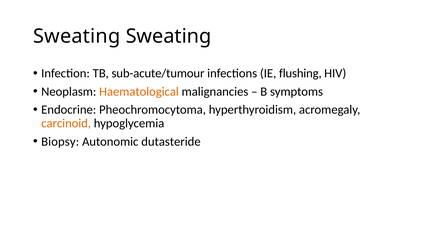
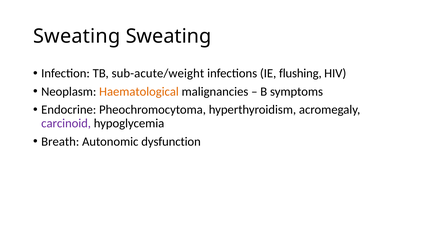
sub-acute/tumour: sub-acute/tumour -> sub-acute/weight
carcinoid colour: orange -> purple
Biopsy: Biopsy -> Breath
dutasteride: dutasteride -> dysfunction
